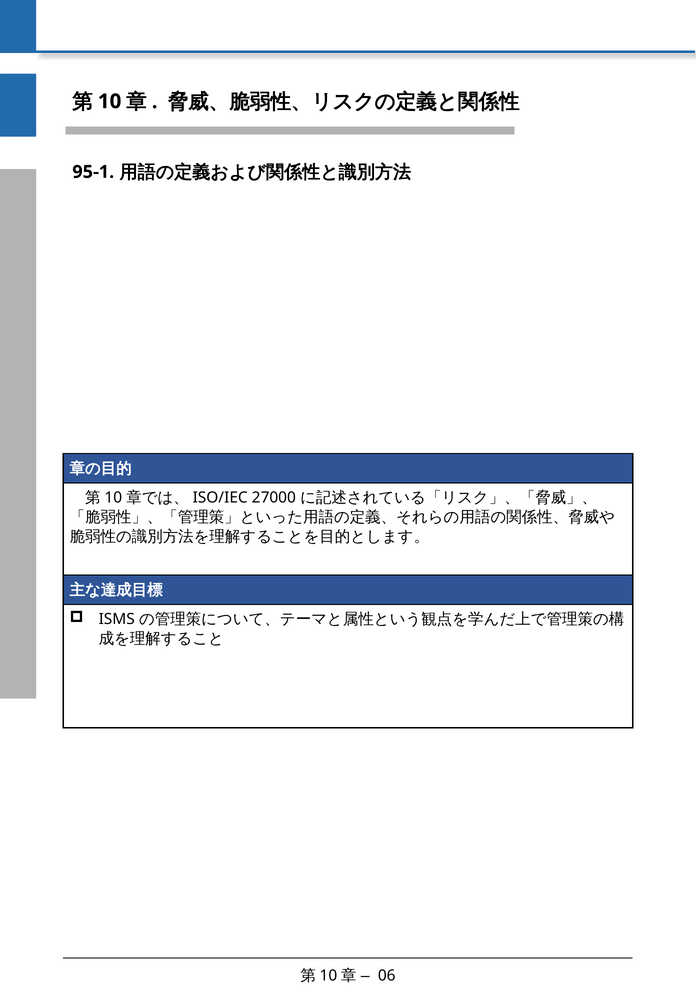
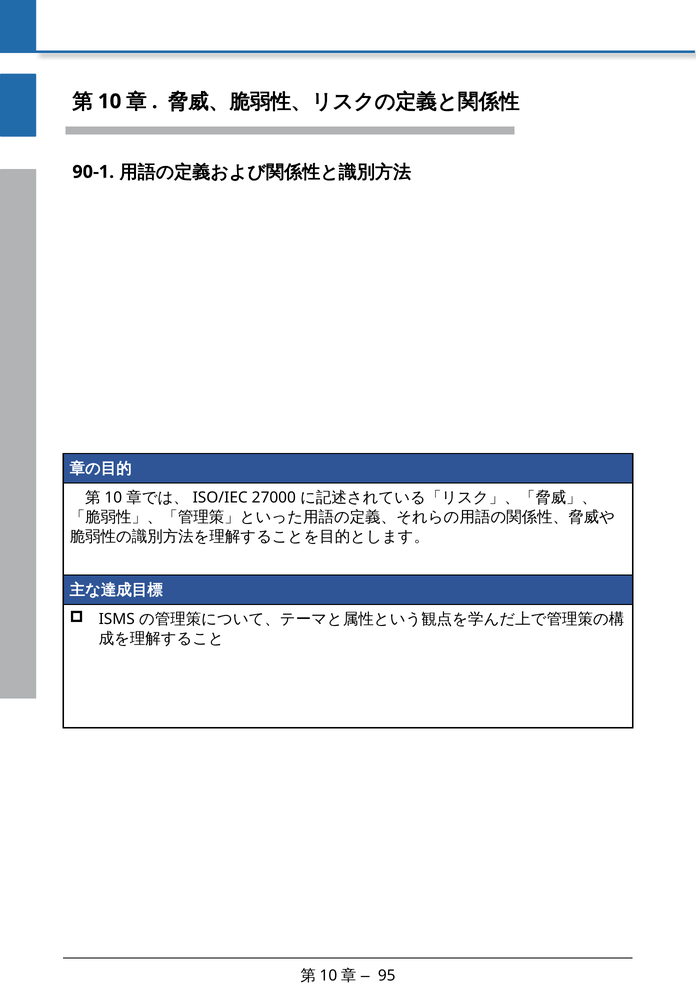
95-1: 95-1 -> 90-1
06: 06 -> 95
